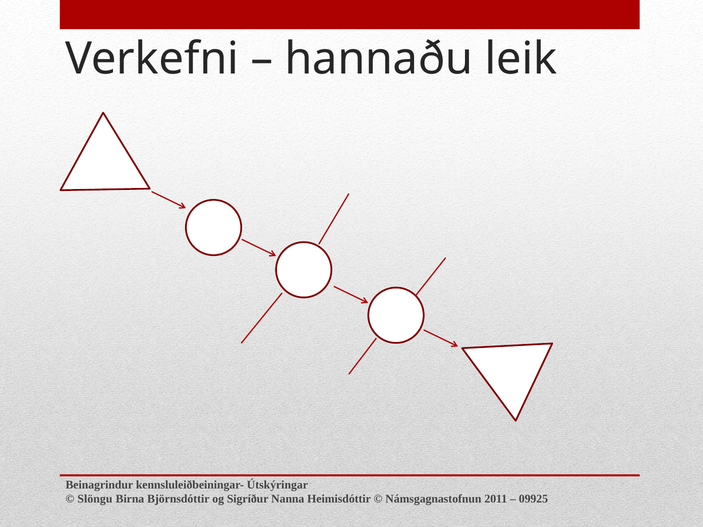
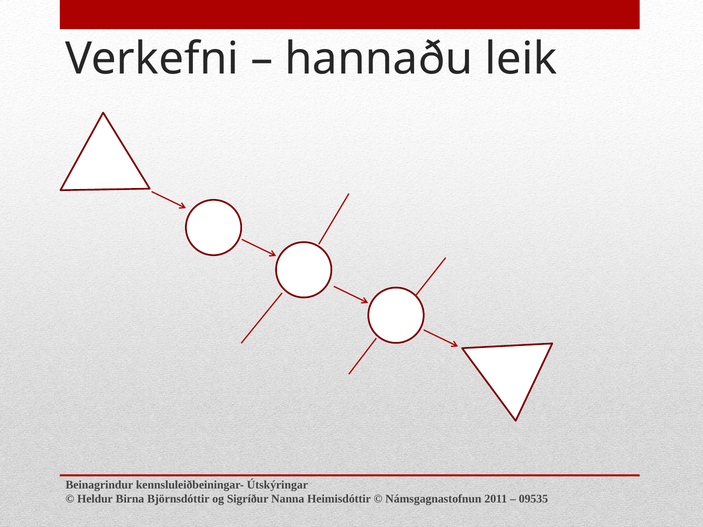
Slöngu: Slöngu -> Heldur
09925: 09925 -> 09535
